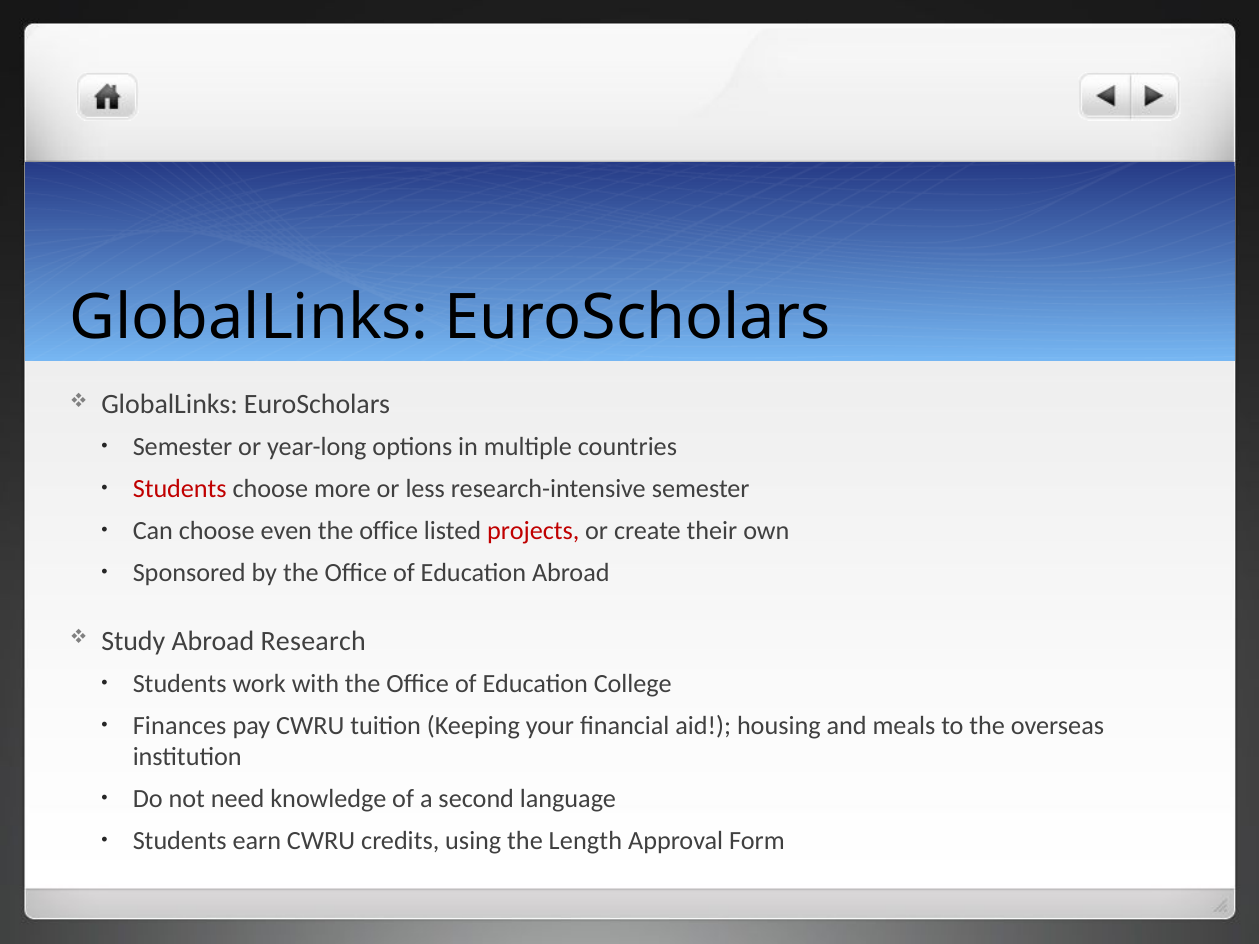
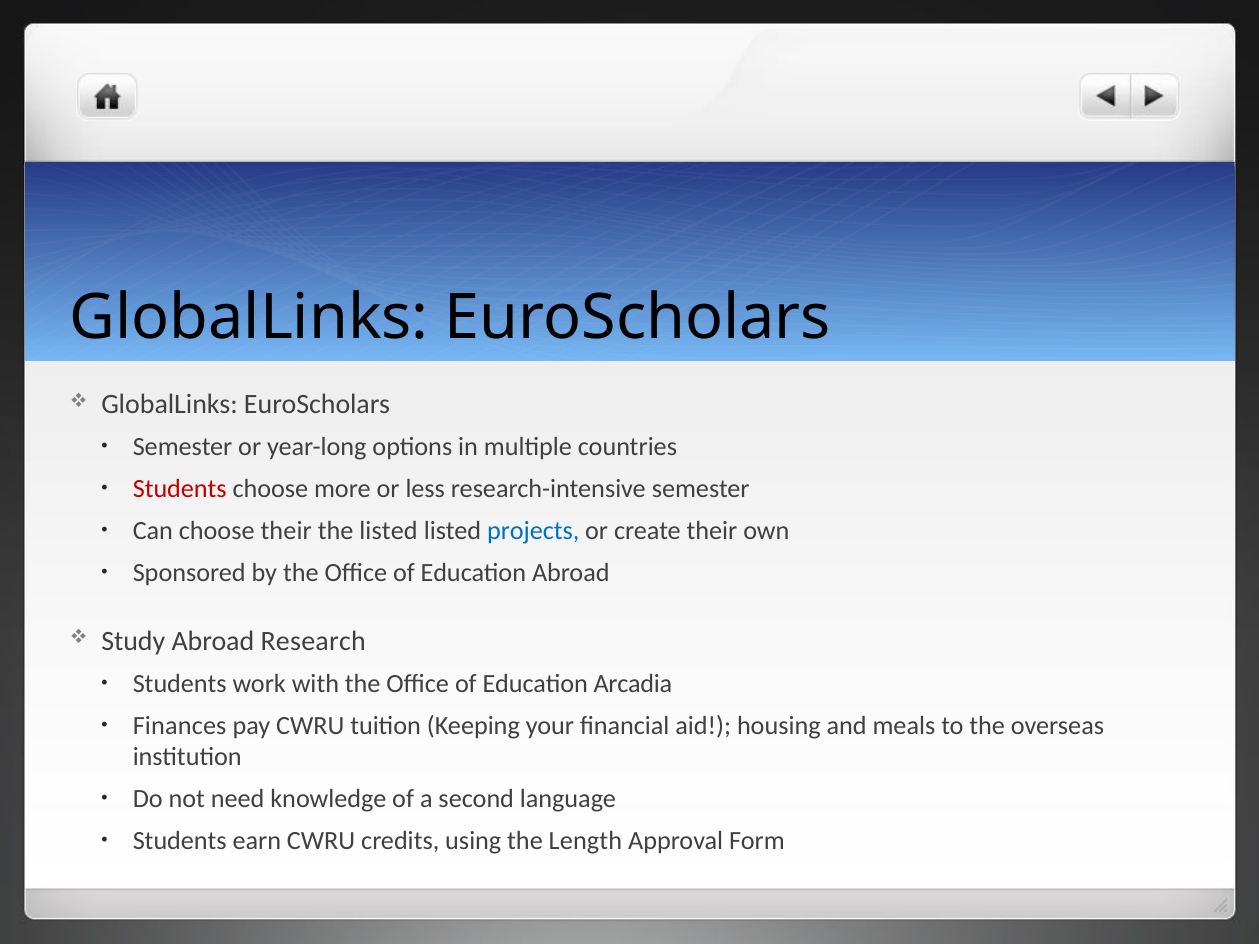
choose even: even -> their
office at (389, 531): office -> listed
projects colour: red -> blue
College: College -> Arcadia
